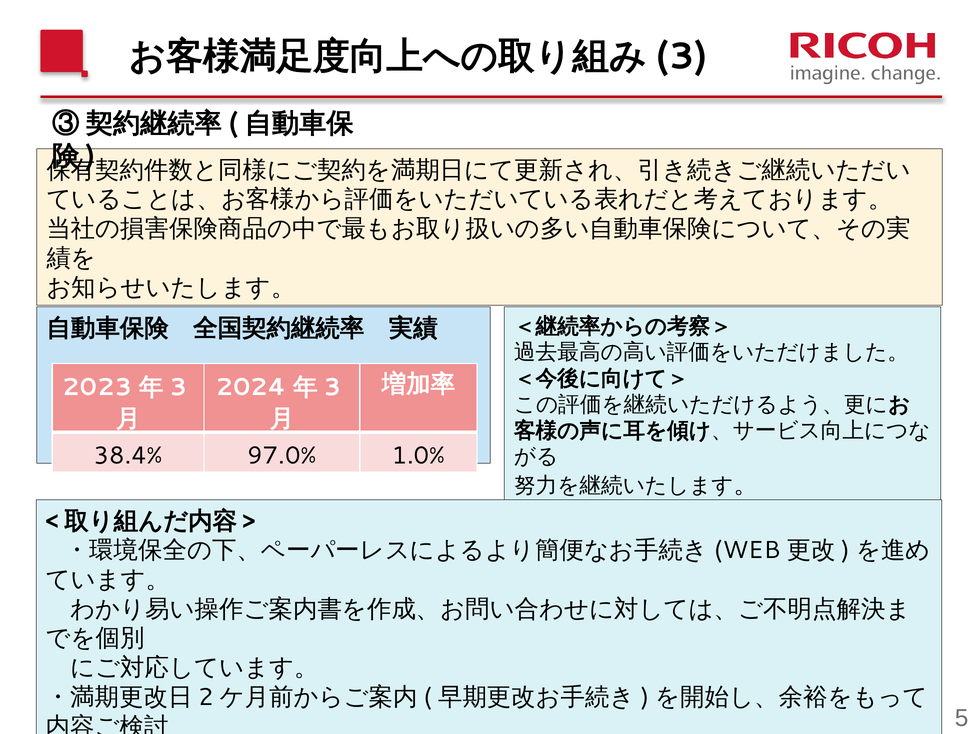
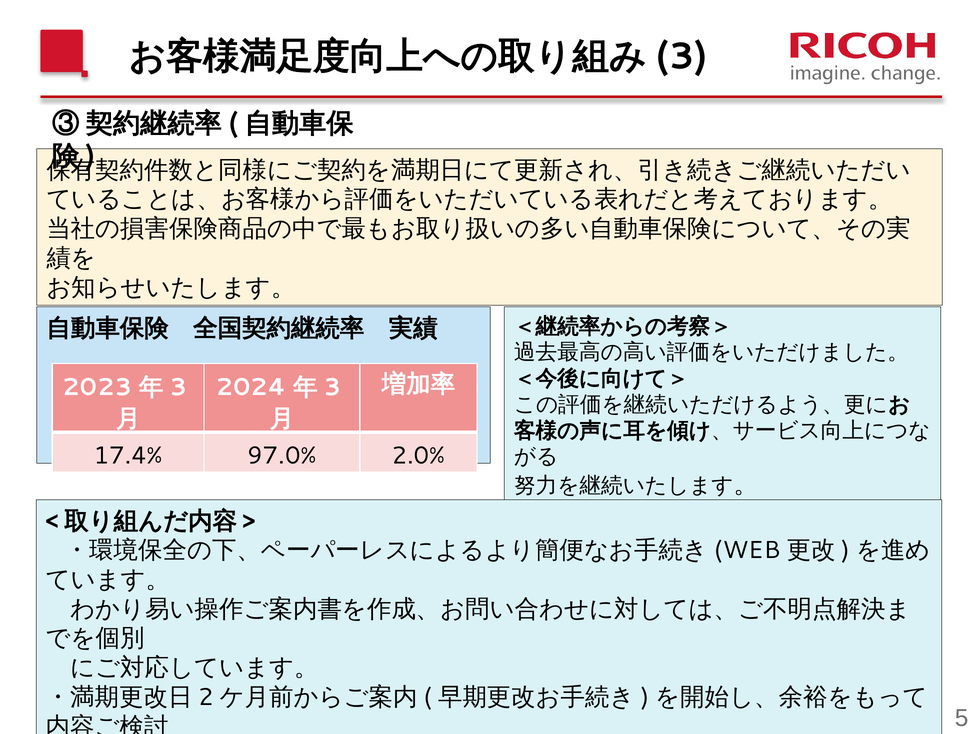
38.4%: 38.4% -> 17.4%
1.0%: 1.0% -> 2.0%
